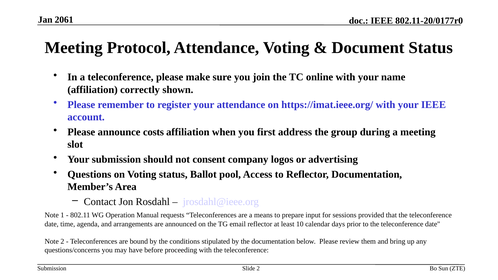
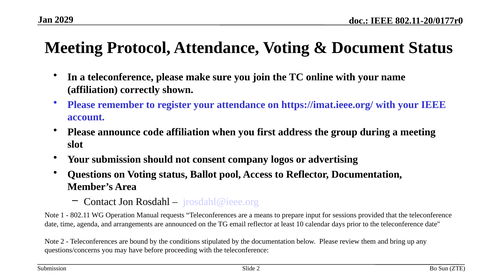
2061: 2061 -> 2029
costs: costs -> code
